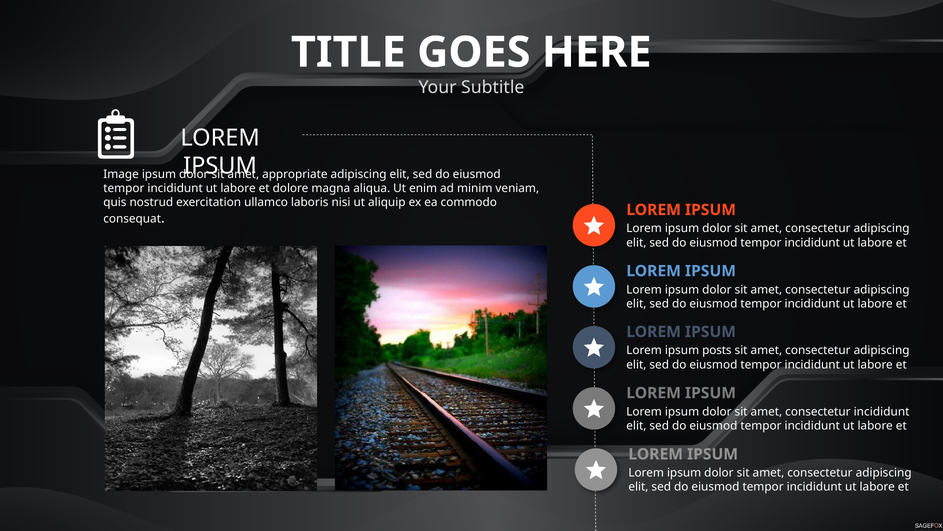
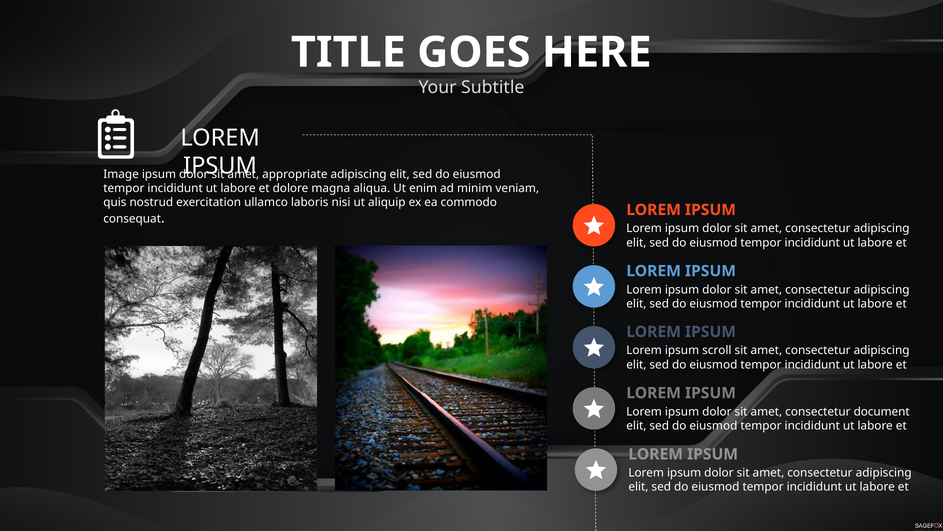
posts: posts -> scroll
consectetur incididunt: incididunt -> document
